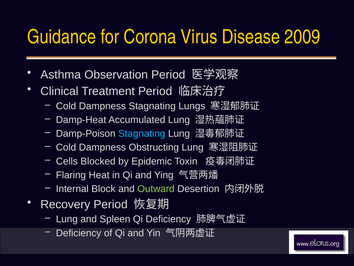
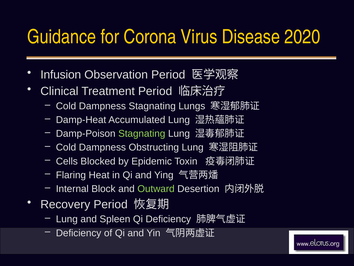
2009: 2009 -> 2020
Asthma: Asthma -> Infusion
Stagnating at (142, 133) colour: light blue -> light green
